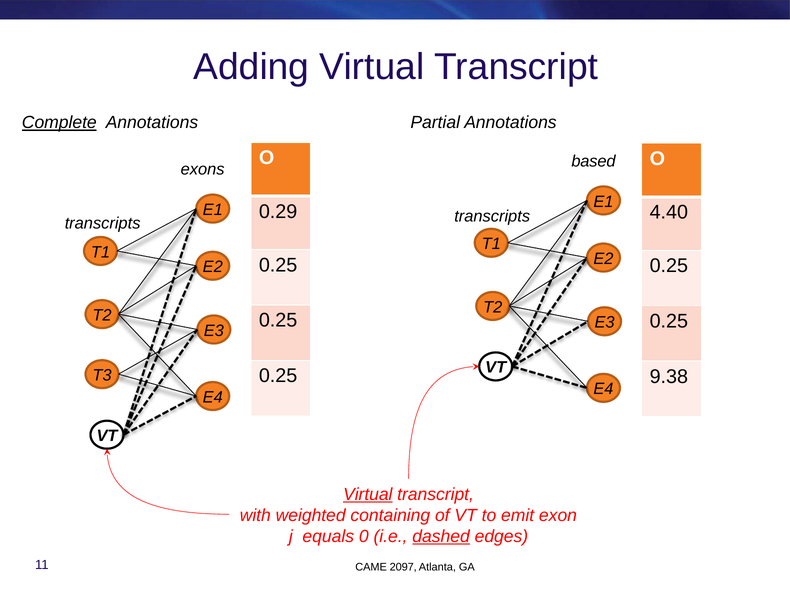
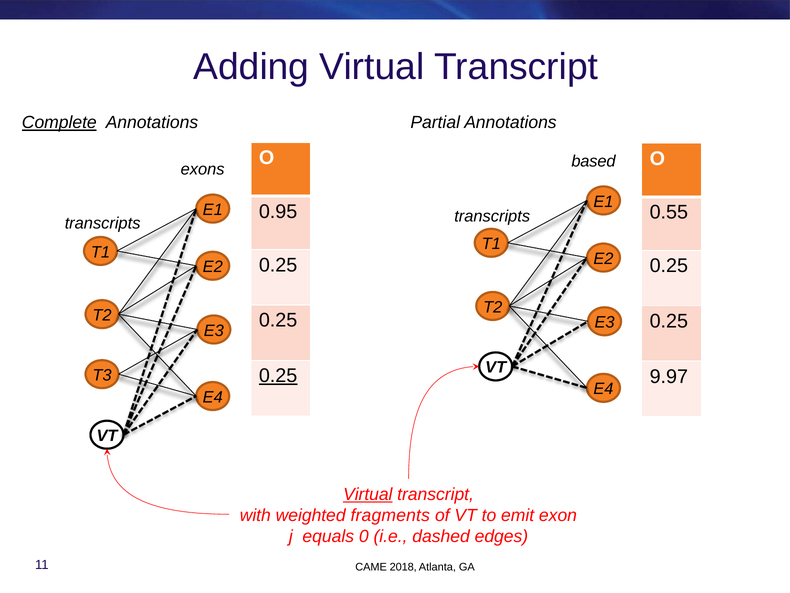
0.29: 0.29 -> 0.95
4.40: 4.40 -> 0.55
0.25 at (278, 376) underline: none -> present
9.38: 9.38 -> 9.97
containing: containing -> fragments
dashed underline: present -> none
2097: 2097 -> 2018
